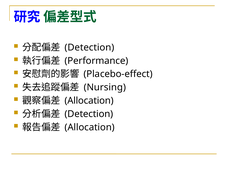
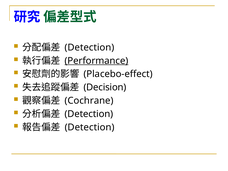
Performance underline: none -> present
Nursing: Nursing -> Decision
Allocation at (89, 101): Allocation -> Cochrane
Allocation at (90, 127): Allocation -> Detection
